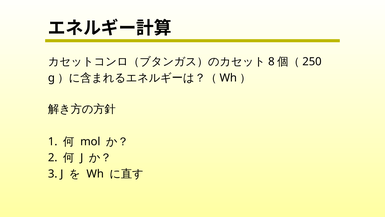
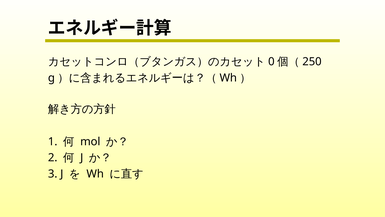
8: 8 -> 0
